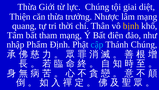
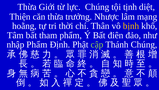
giai: giai -> tịnh
quang: quang -> hoằng
tham mạng: mạng -> phẩm
cập colour: light blue -> light green
